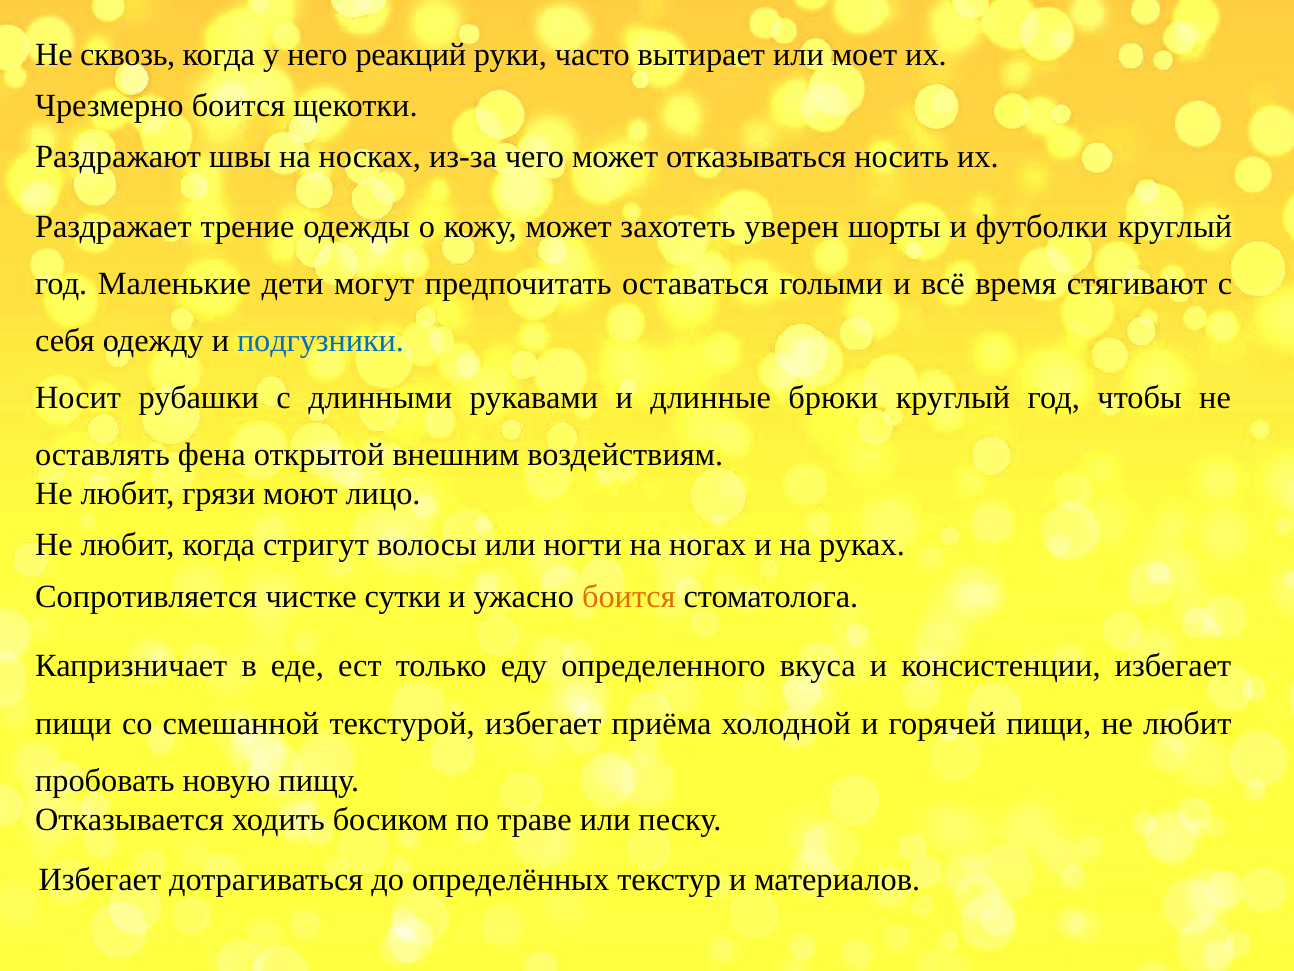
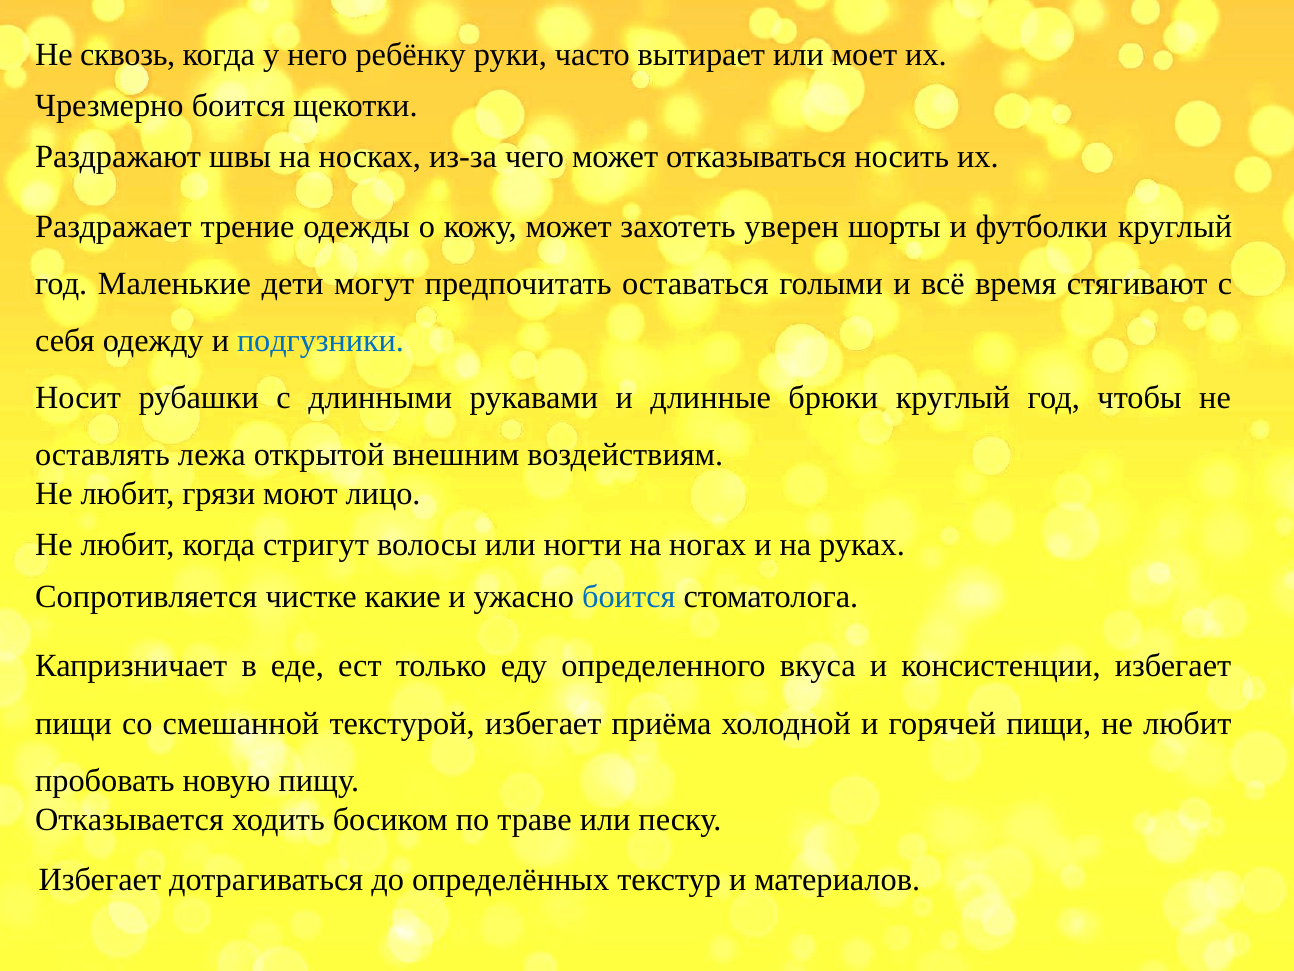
реакций: реакций -> ребёнку
фена: фена -> лежа
сутки: сутки -> какие
боится at (629, 596) colour: orange -> blue
